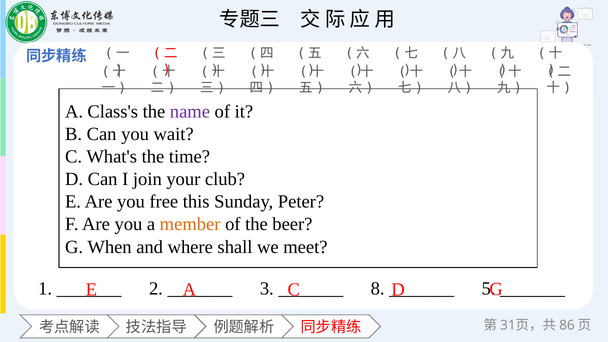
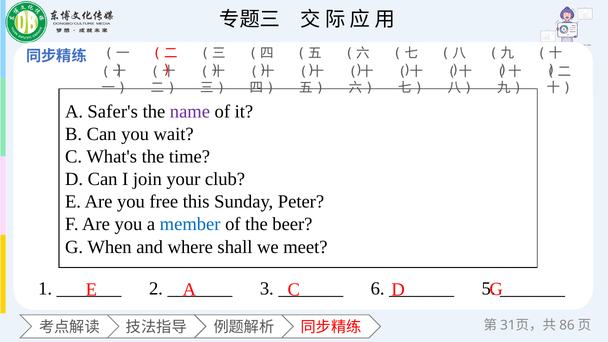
Class's: Class's -> Safer's
member colour: orange -> blue
8: 8 -> 6
